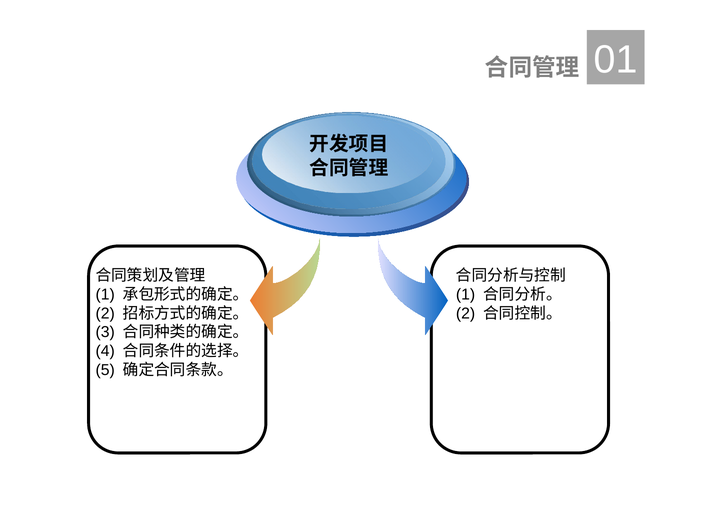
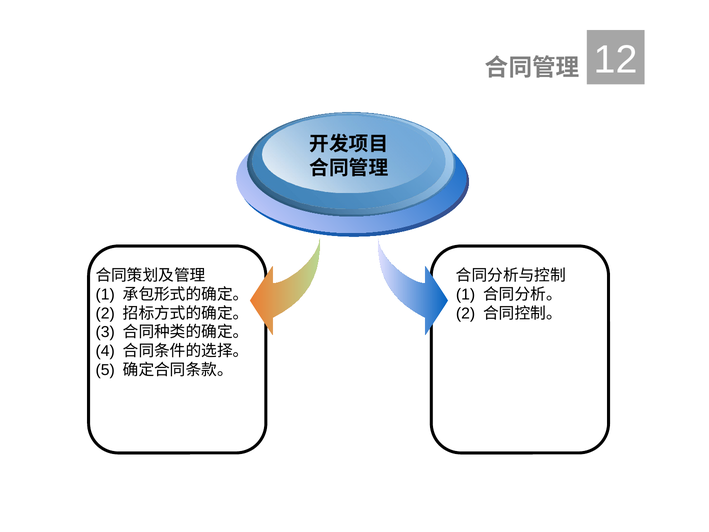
01: 01 -> 12
